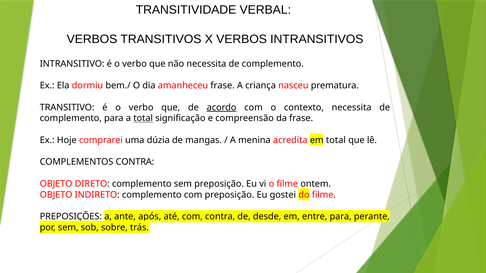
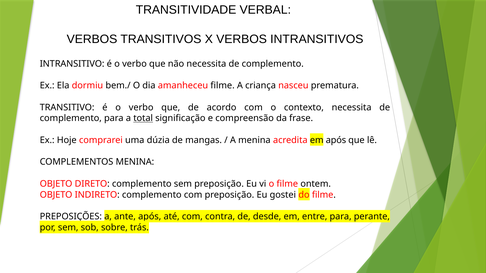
amanheceu frase: frase -> filme
acordo underline: present -> none
em total: total -> após
COMPLEMENTOS CONTRA: CONTRA -> MENINA
